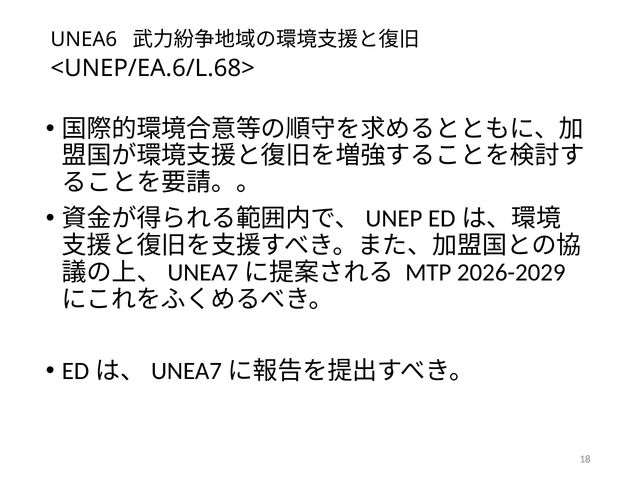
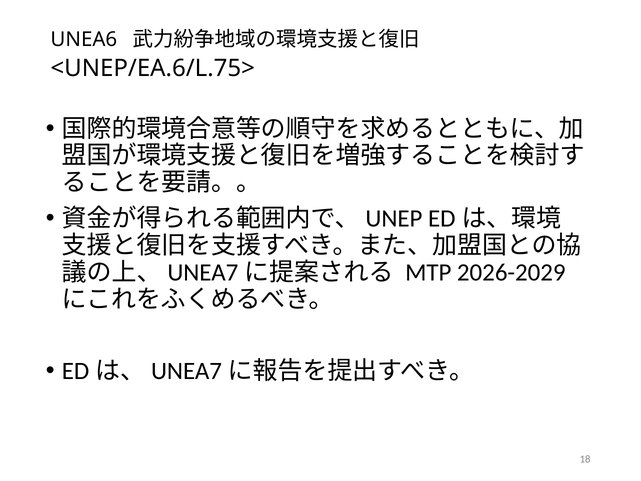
<UNEP/EA.6/L.68>: <UNEP/EA.6/L.68> -> <UNEP/EA.6/L.75>
